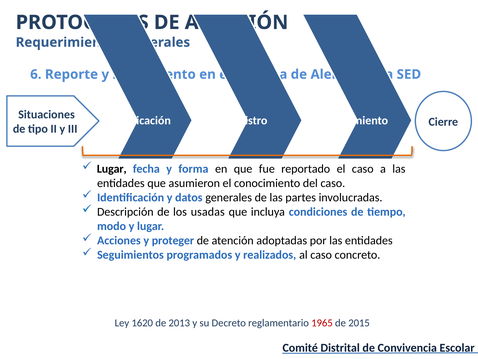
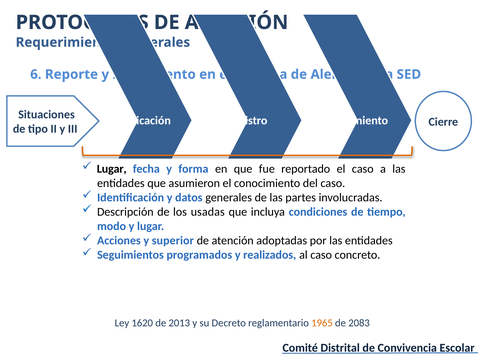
proteger: proteger -> superior
1965 colour: red -> orange
2015: 2015 -> 2083
